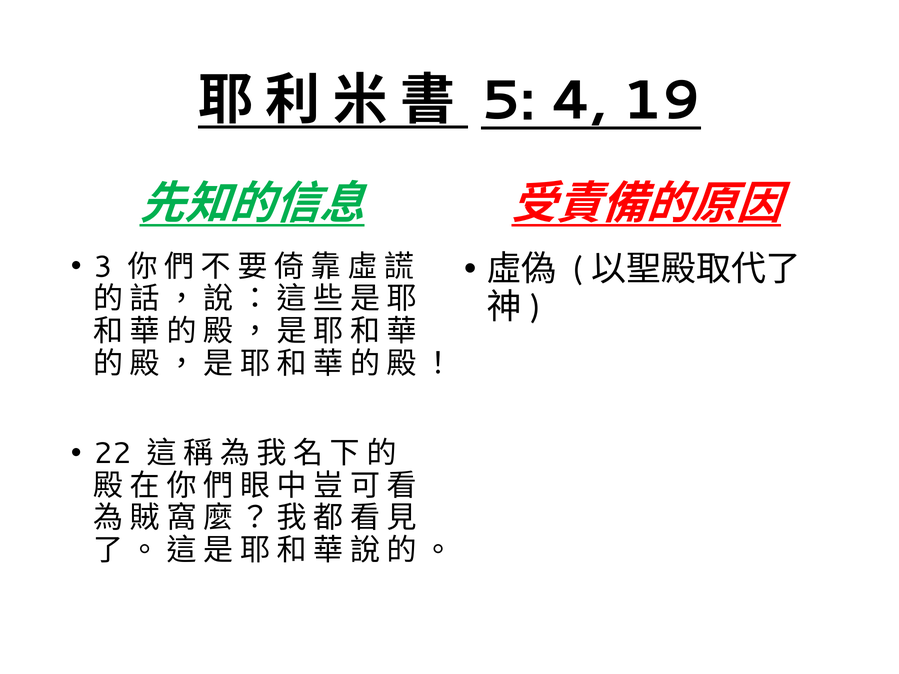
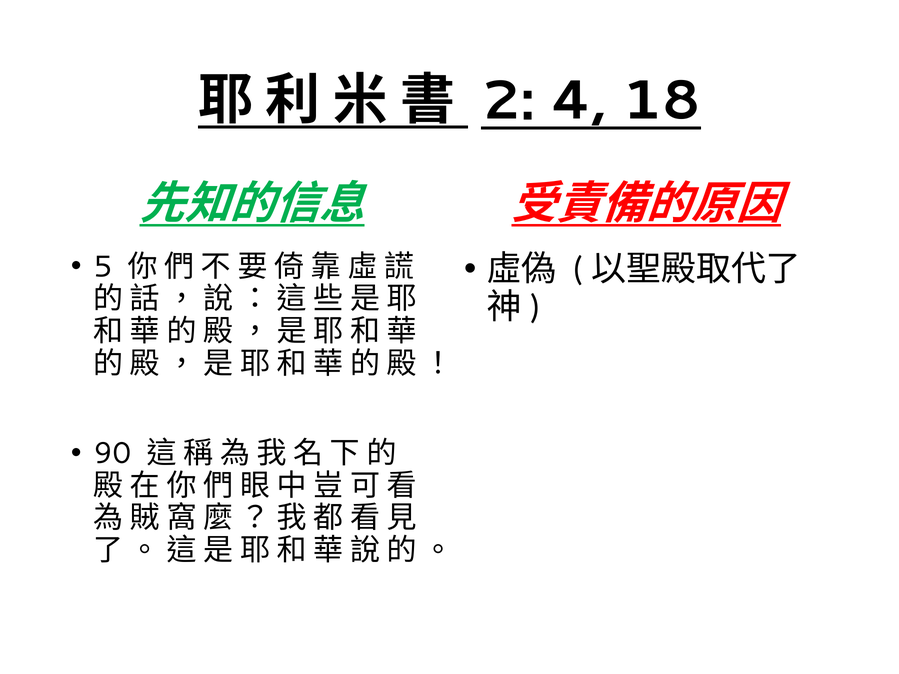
5: 5 -> 2
19: 19 -> 18
3: 3 -> 5
22: 22 -> 90
